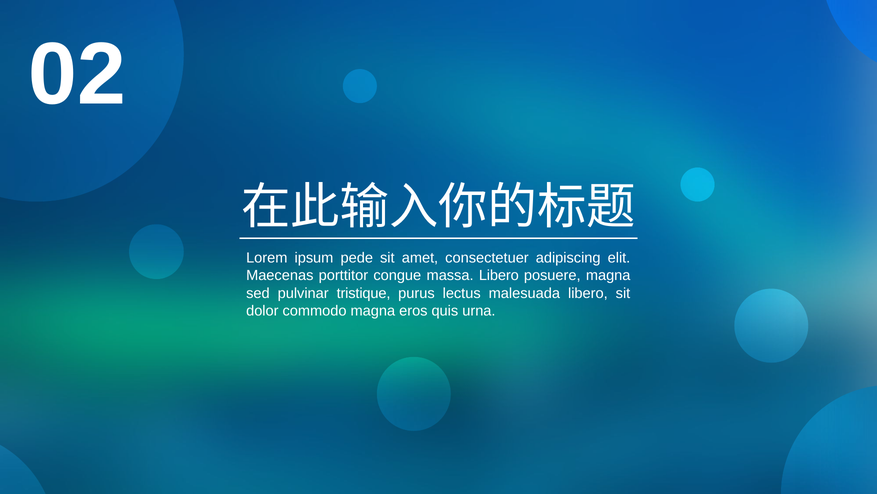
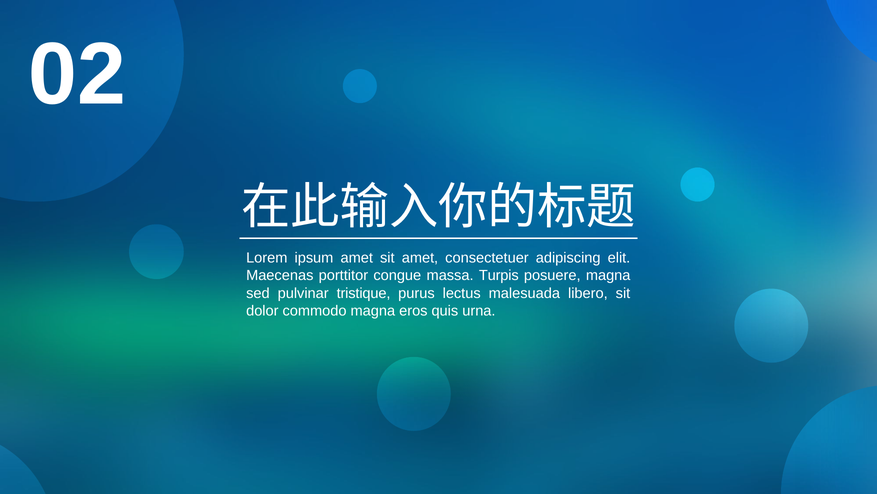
ipsum pede: pede -> amet
massa Libero: Libero -> Turpis
